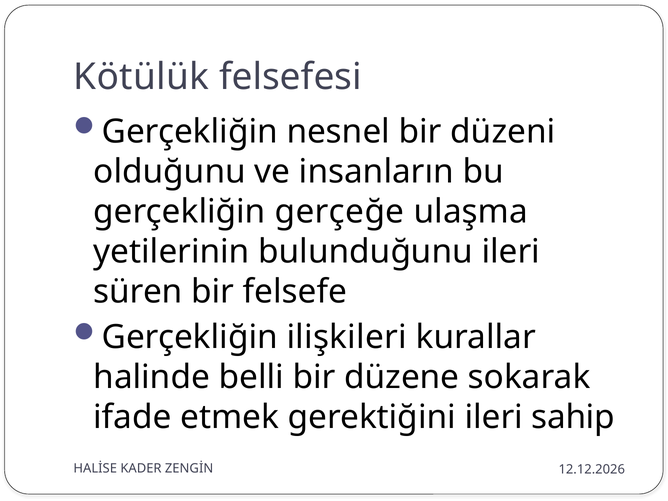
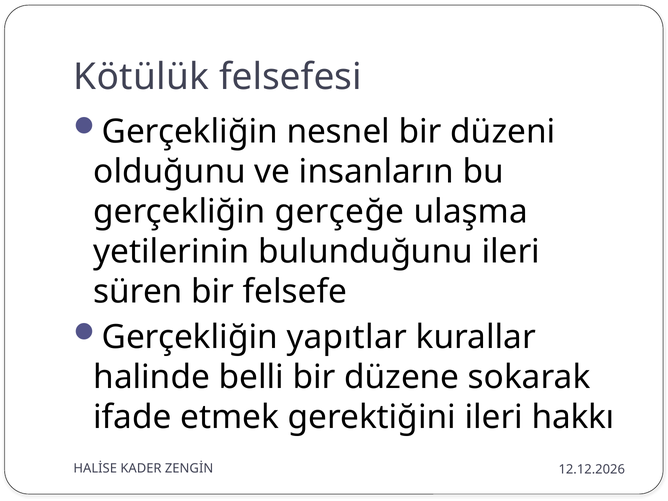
ilişkileri: ilişkileri -> yapıtlar
sahip: sahip -> hakkı
